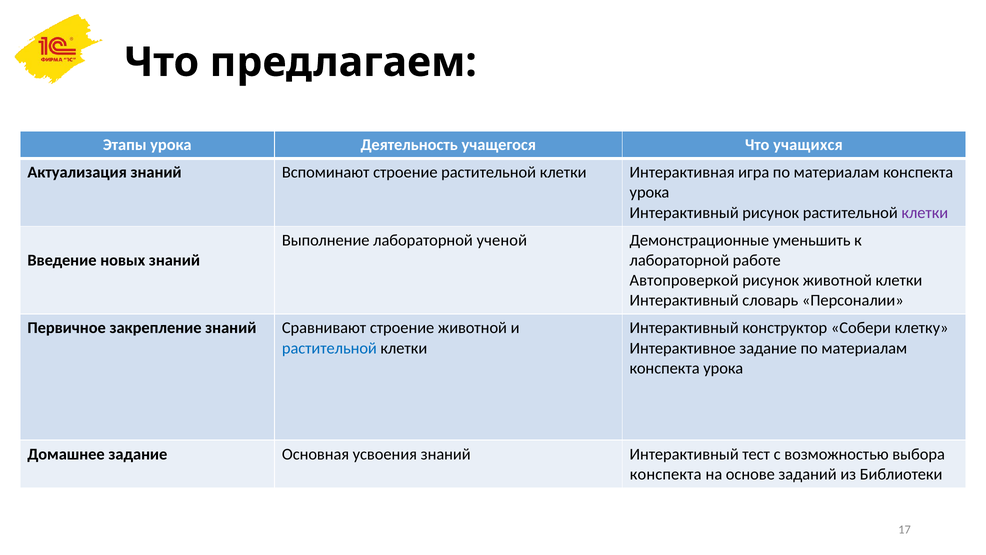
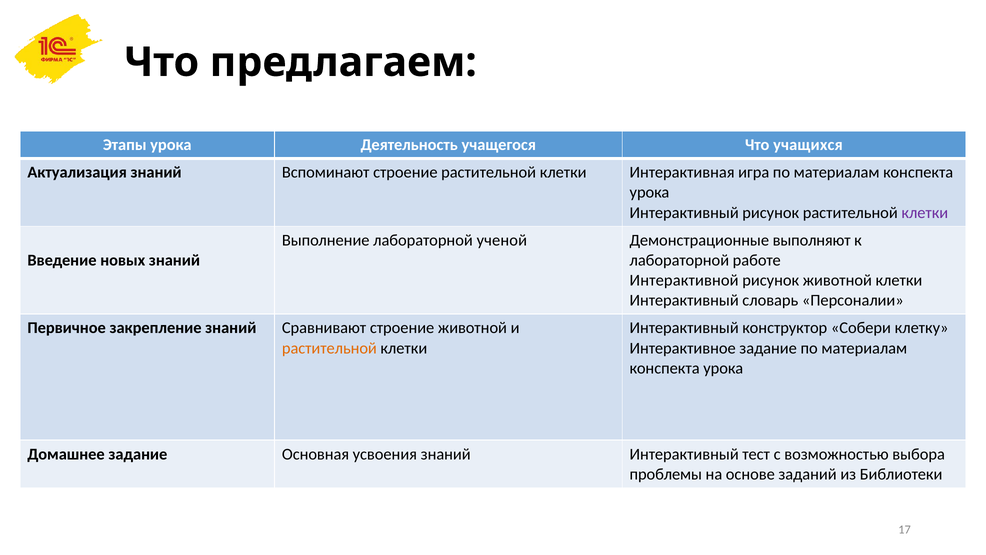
уменьшить: уменьшить -> выполняют
Автопроверкой: Автопроверкой -> Интерактивной
растительной at (329, 348) colour: blue -> orange
конспекта at (666, 474): конспекта -> проблемы
